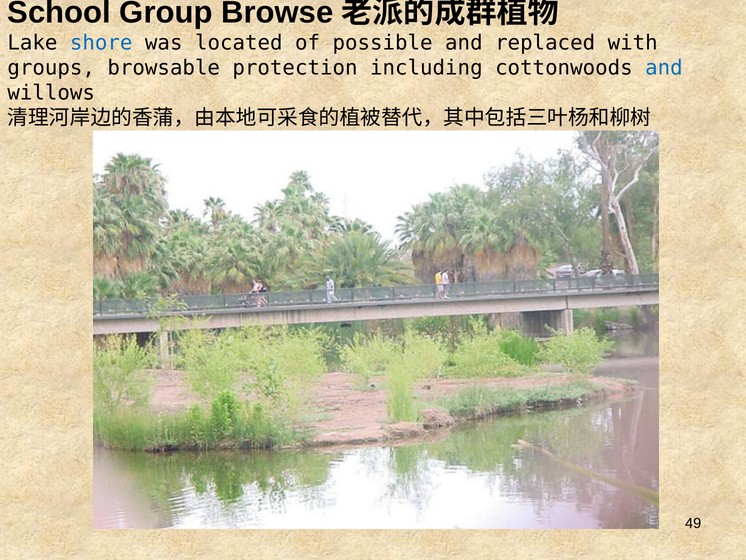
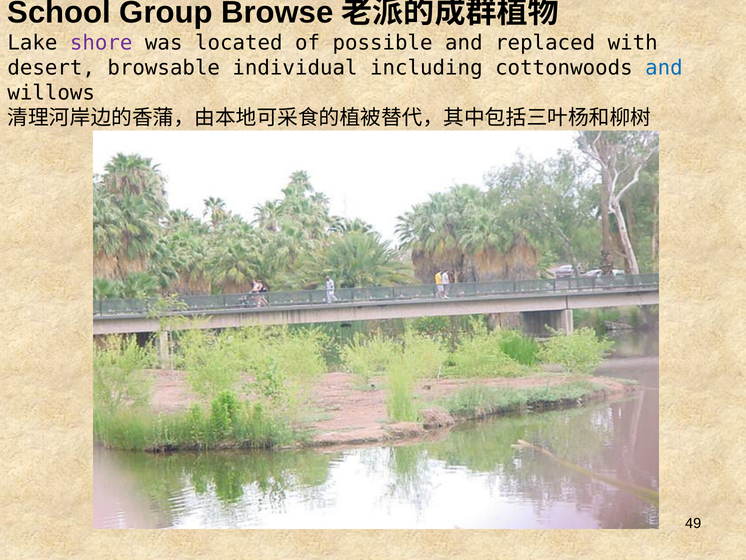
shore colour: blue -> purple
groups: groups -> desert
protection: protection -> individual
